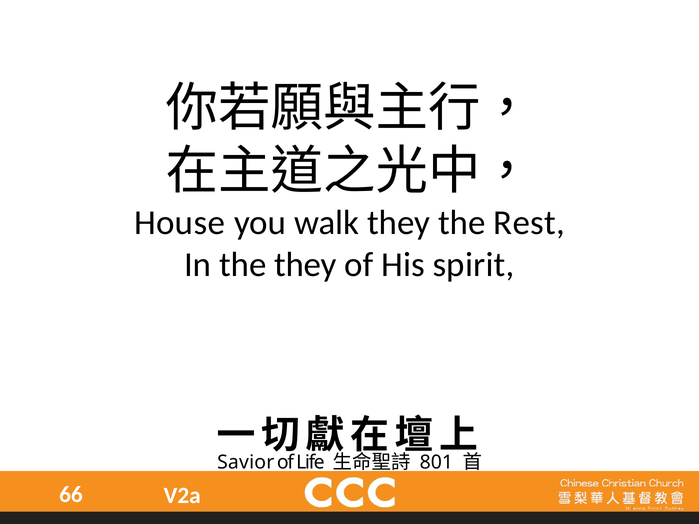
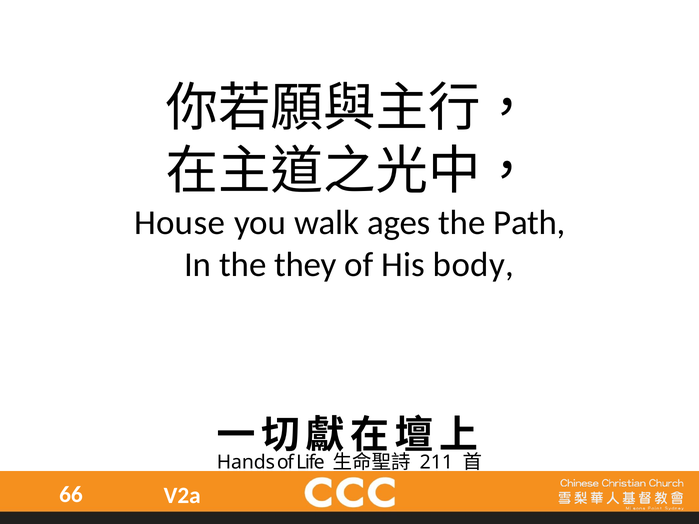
walk they: they -> ages
Rest: Rest -> Path
spirit: spirit -> body
Savior: Savior -> Hands
801: 801 -> 211
